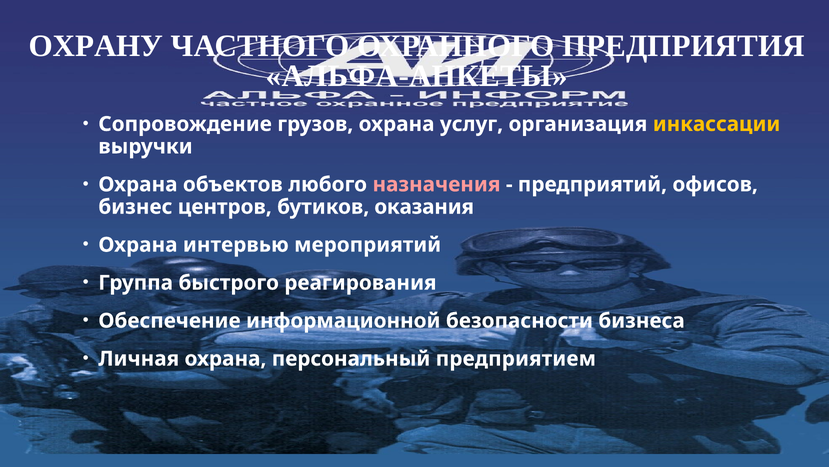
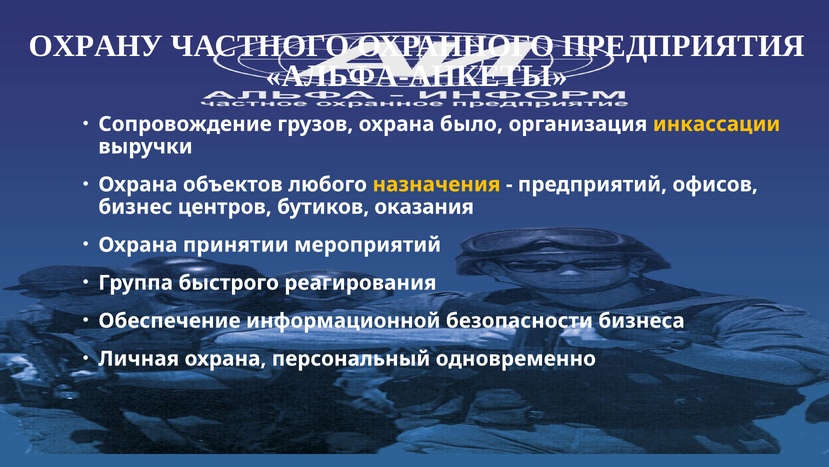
услуг: услуг -> было
назначения colour: pink -> yellow
интервью: интервью -> принятии
предприятием: предприятием -> одновременно
